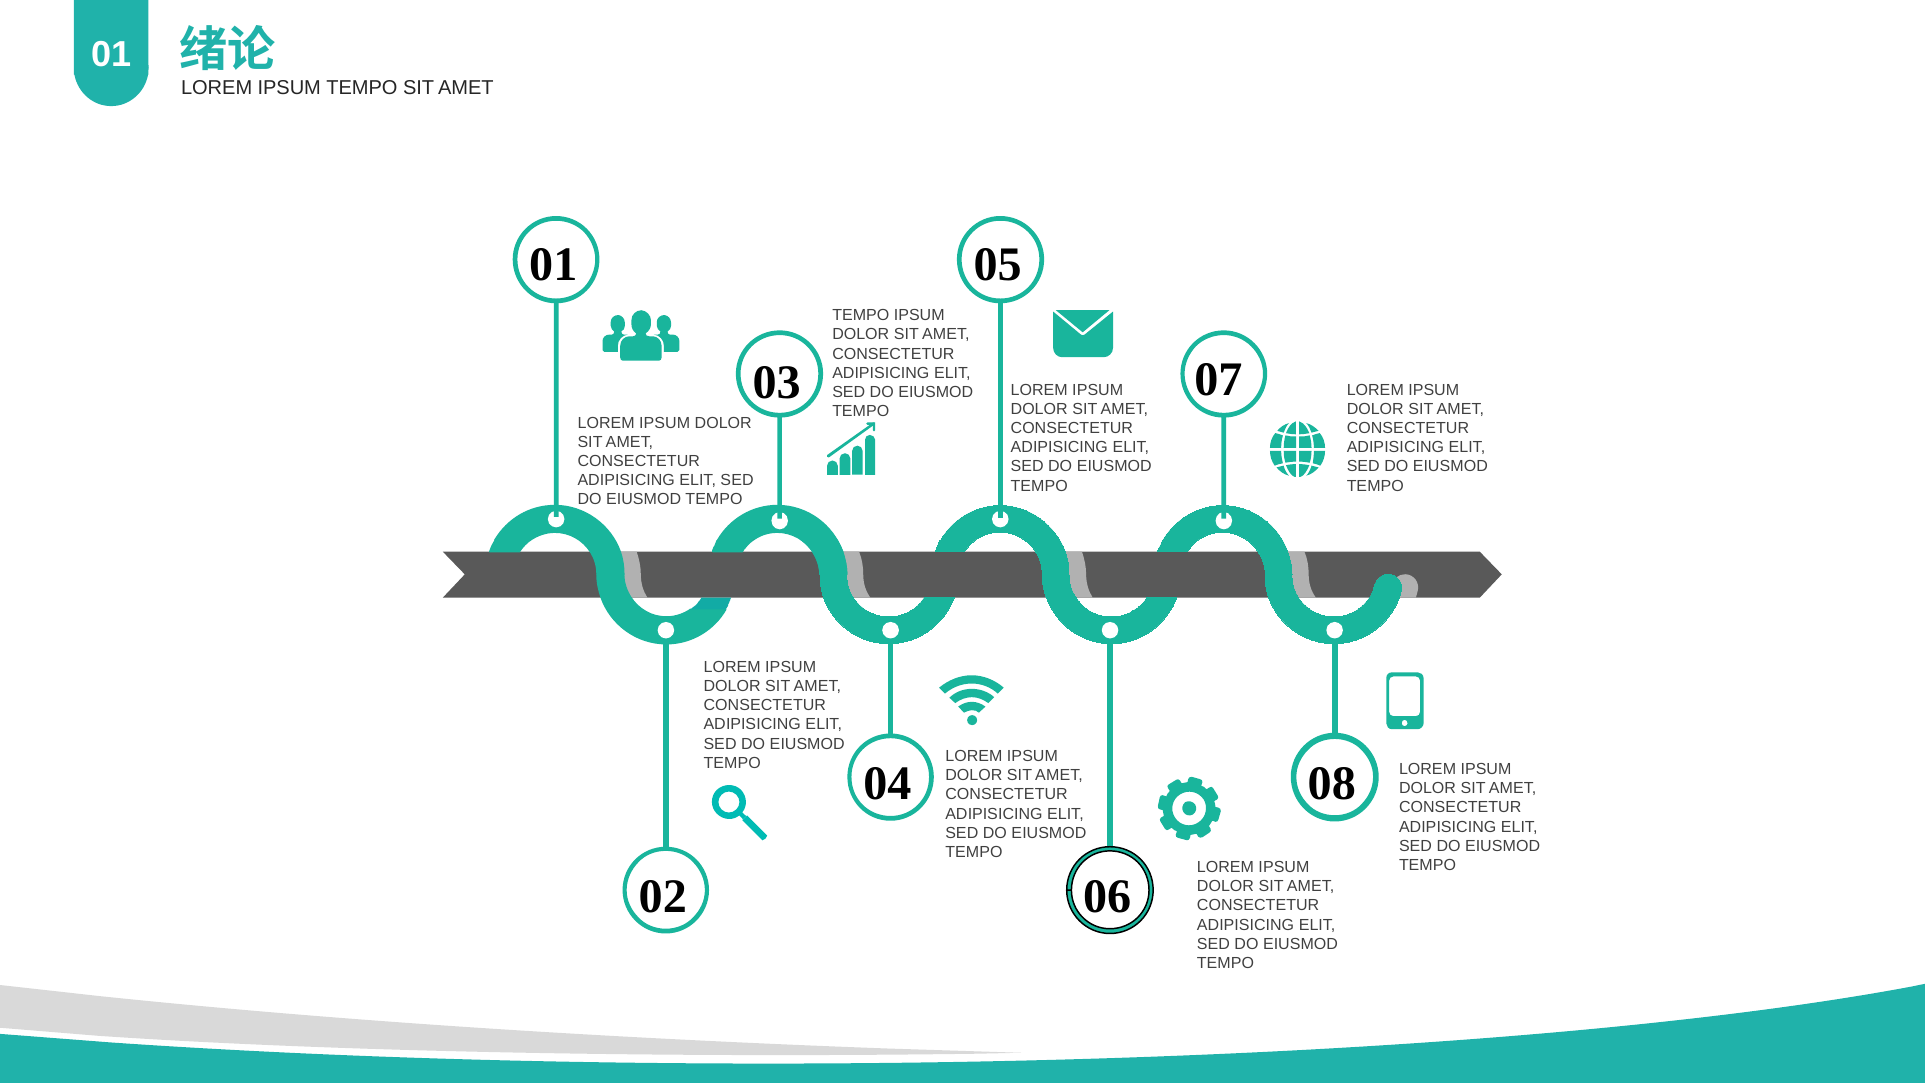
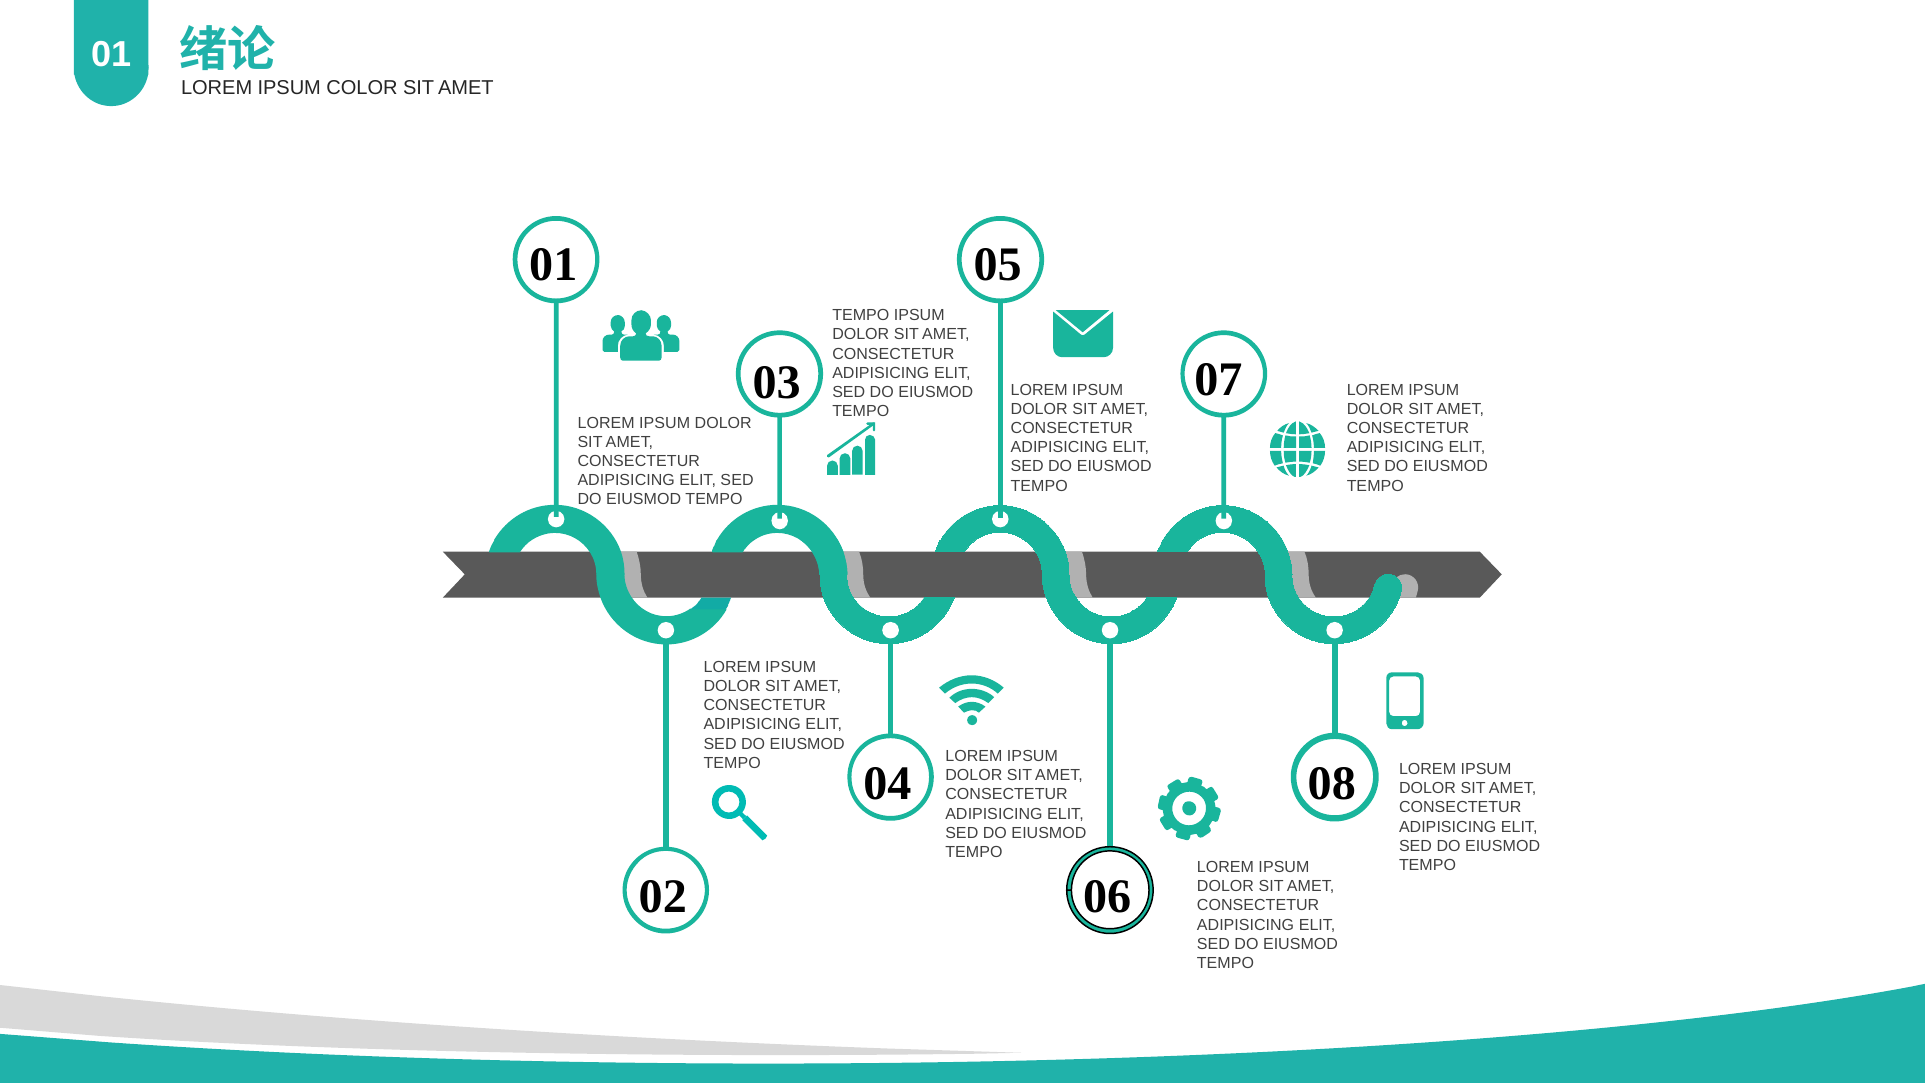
IPSUM TEMPO: TEMPO -> COLOR
